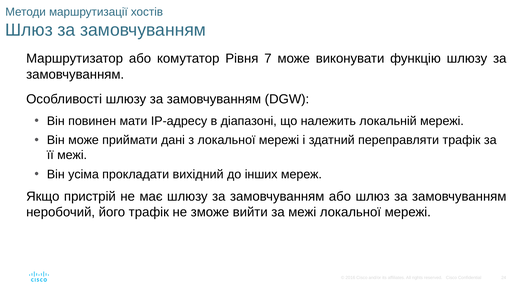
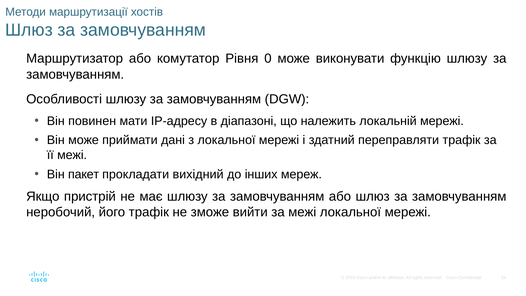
7: 7 -> 0
усіма: усіма -> пакет
